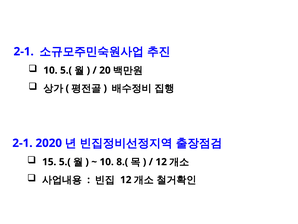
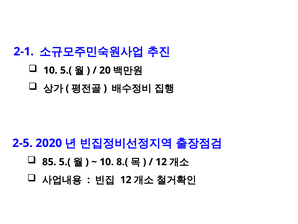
2-1 at (22, 143): 2-1 -> 2-5
15: 15 -> 85
